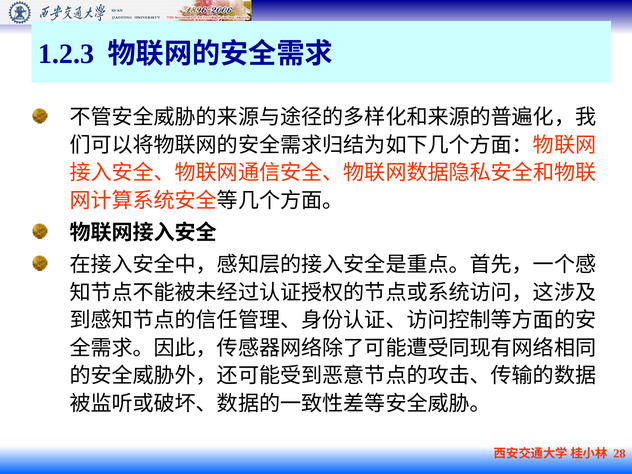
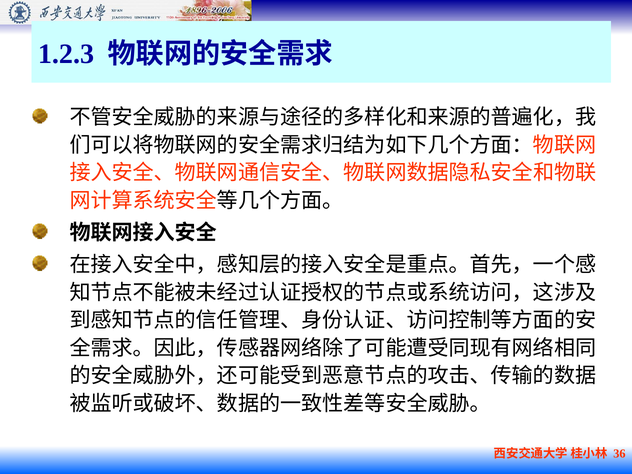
28: 28 -> 36
